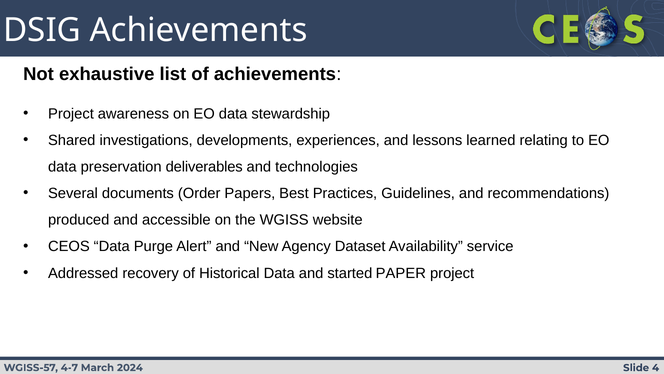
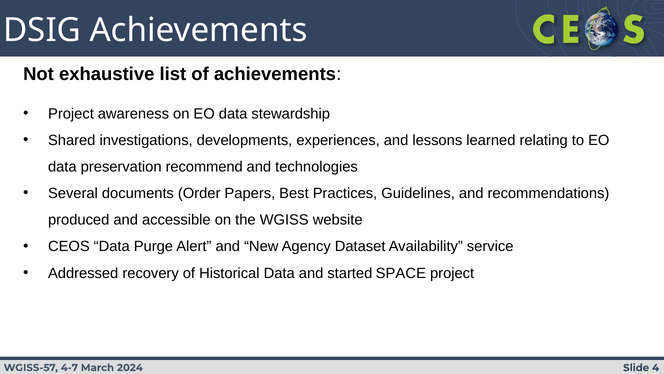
deliverables: deliverables -> recommend
PAPER: PAPER -> SPACE
